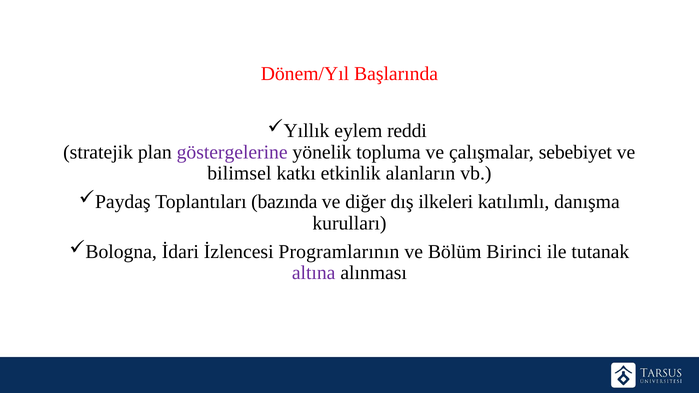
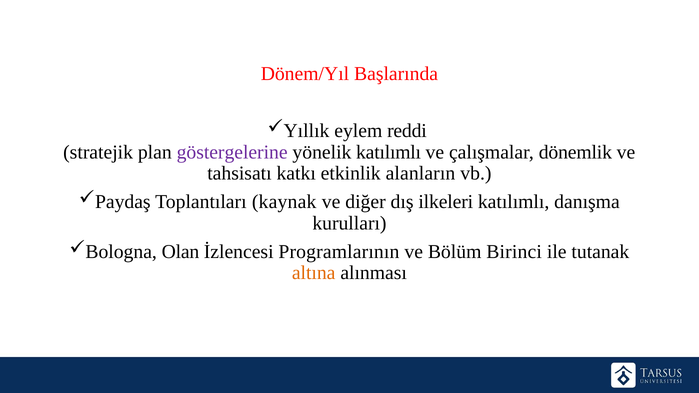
yönelik topluma: topluma -> katılımlı
sebebiyet: sebebiyet -> dönemlik
bilimsel: bilimsel -> tahsisatı
bazında: bazında -> kaynak
İdari: İdari -> Olan
altına colour: purple -> orange
